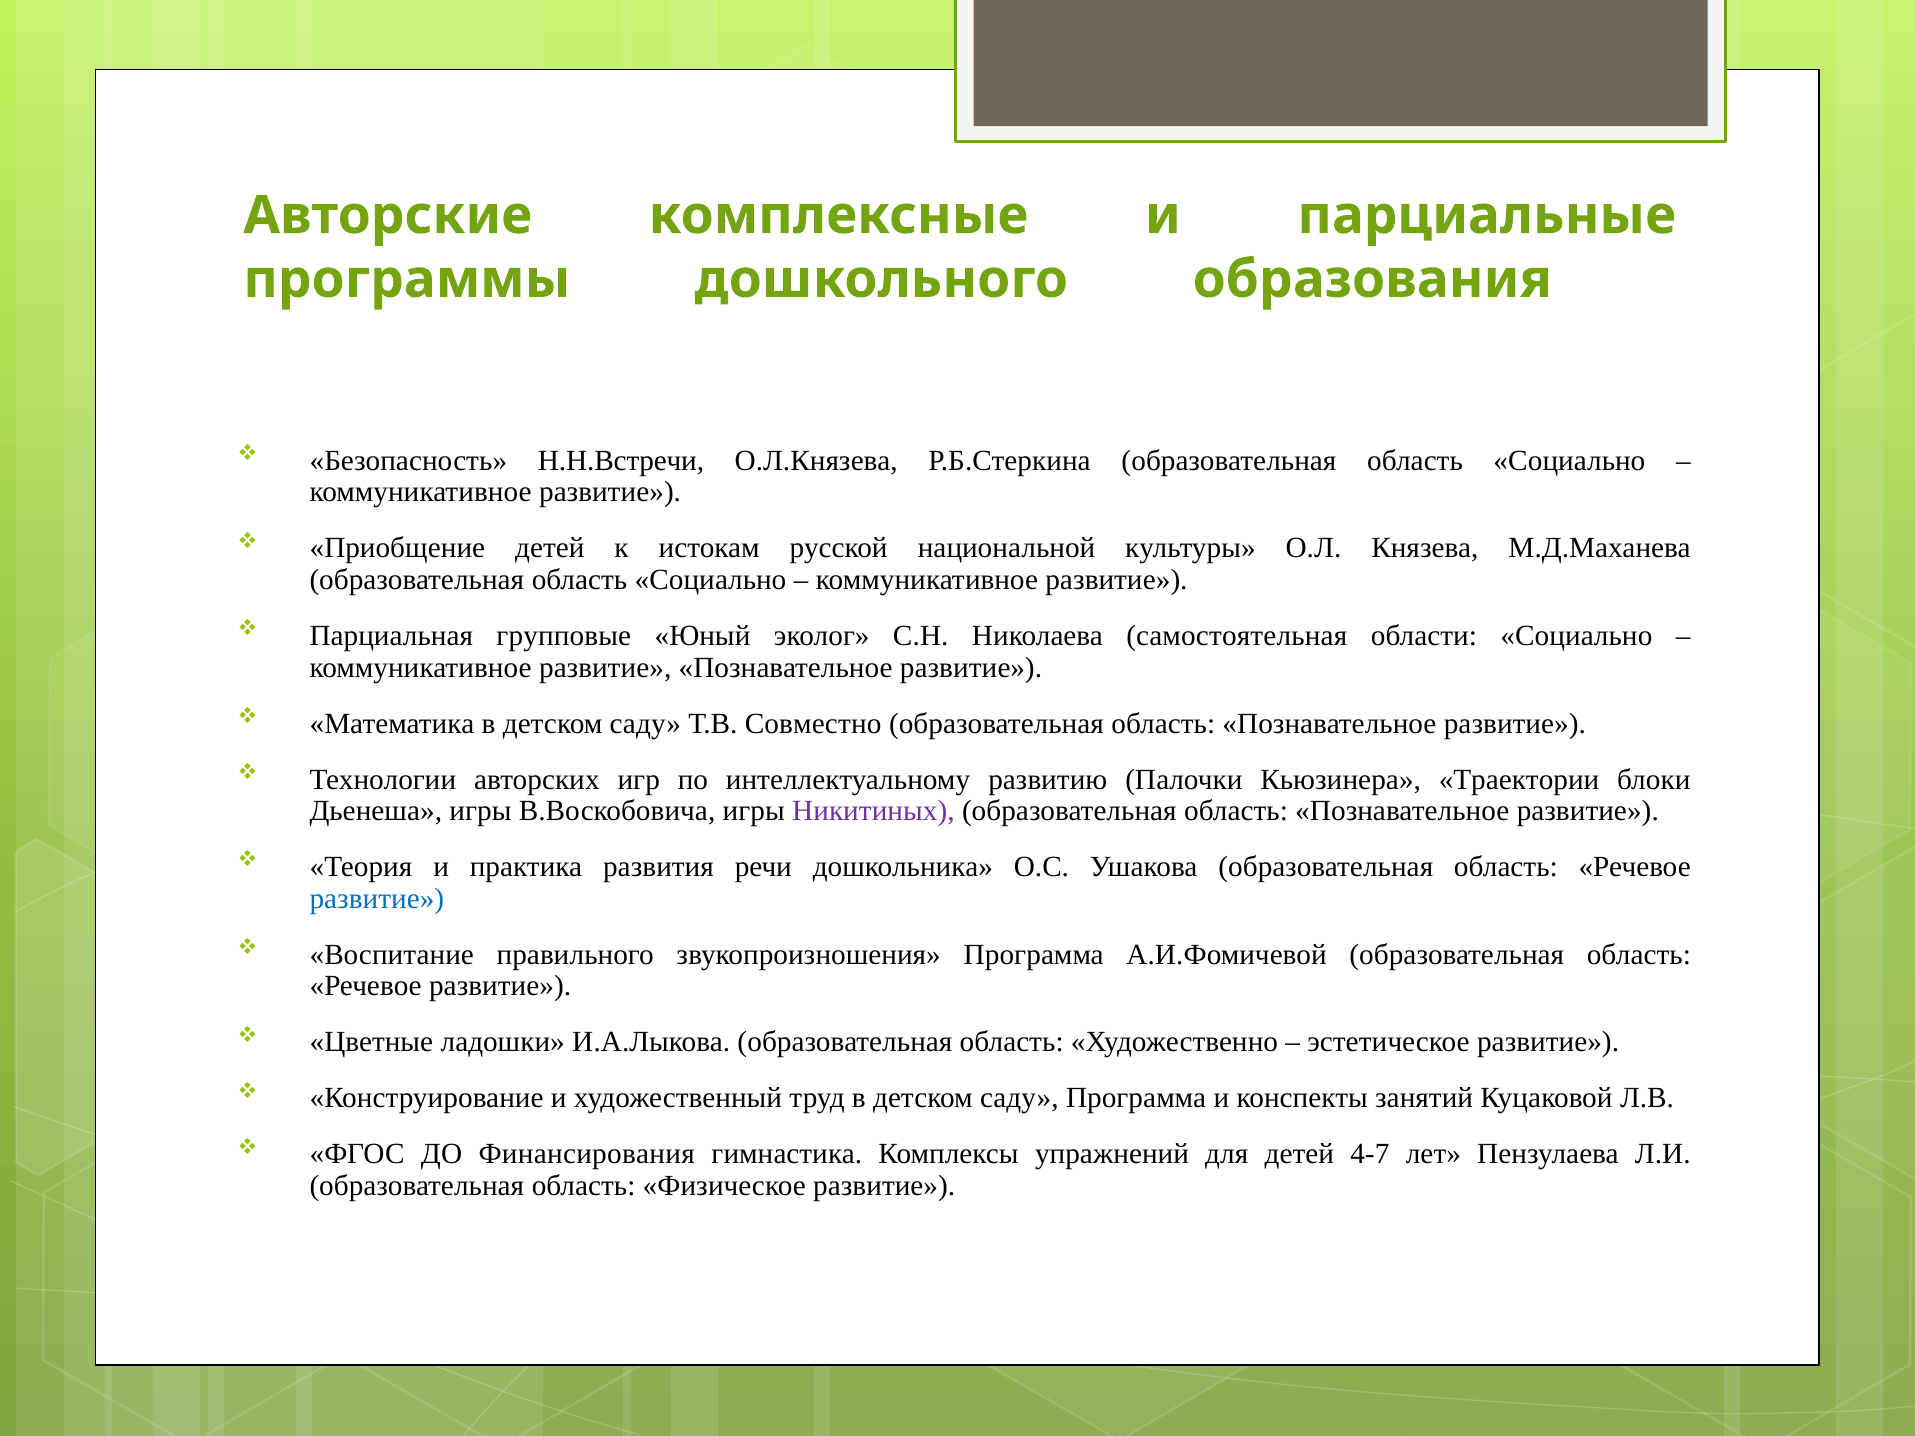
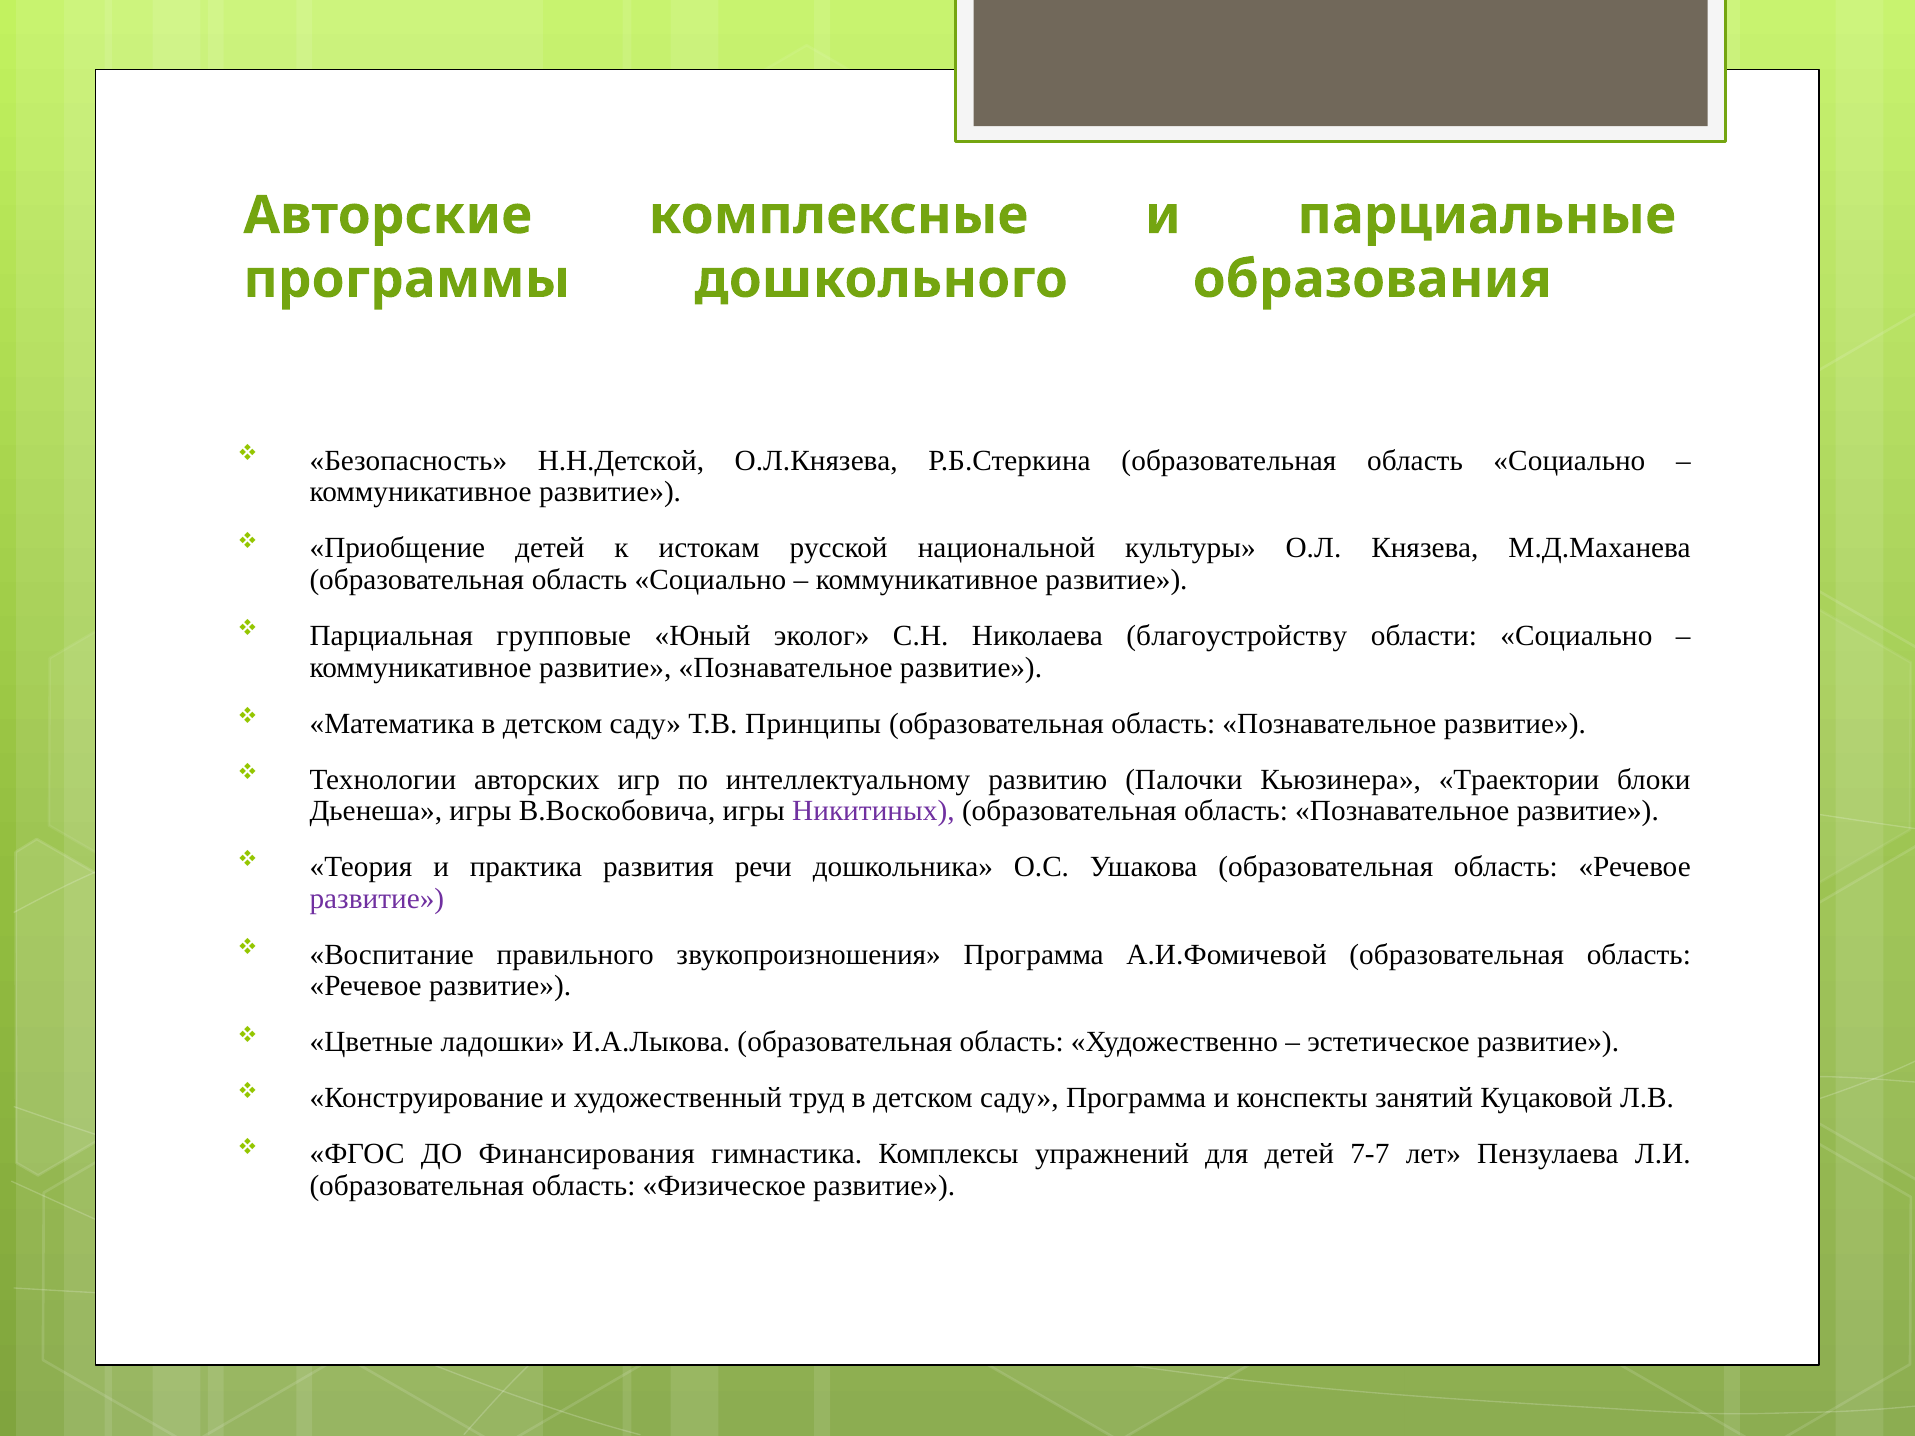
Н.Н.Встречи: Н.Н.Встречи -> Н.Н.Детской
самостоятельная: самостоятельная -> благоустройству
Совместно: Совместно -> Принципы
развитие at (377, 899) colour: blue -> purple
4-7: 4-7 -> 7-7
